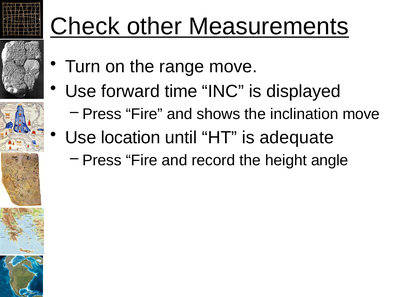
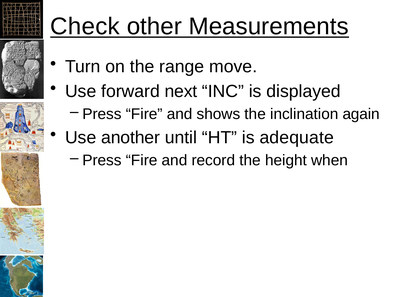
time: time -> next
inclination move: move -> again
location: location -> another
angle: angle -> when
